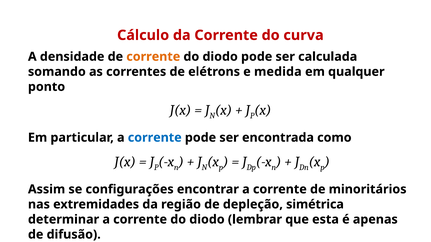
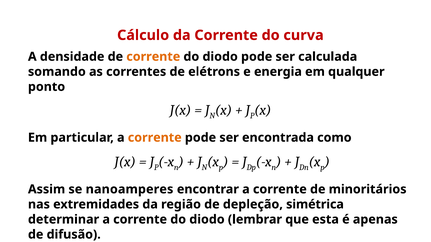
medida: medida -> energia
corrente at (155, 138) colour: blue -> orange
configurações: configurações -> nanoamperes
